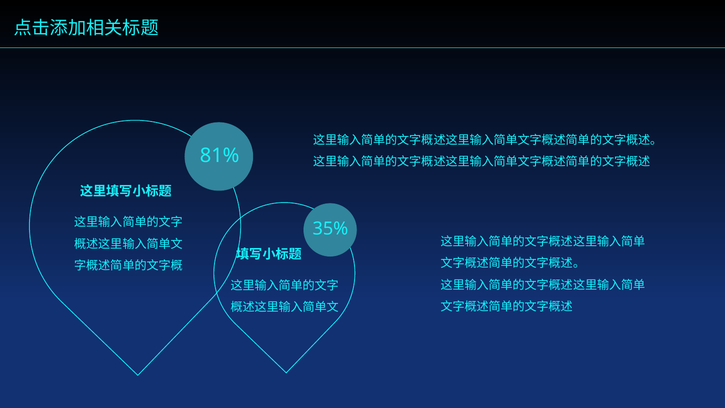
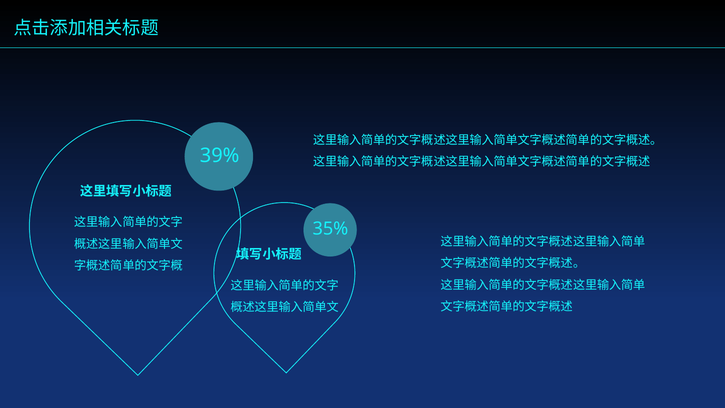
81%: 81% -> 39%
